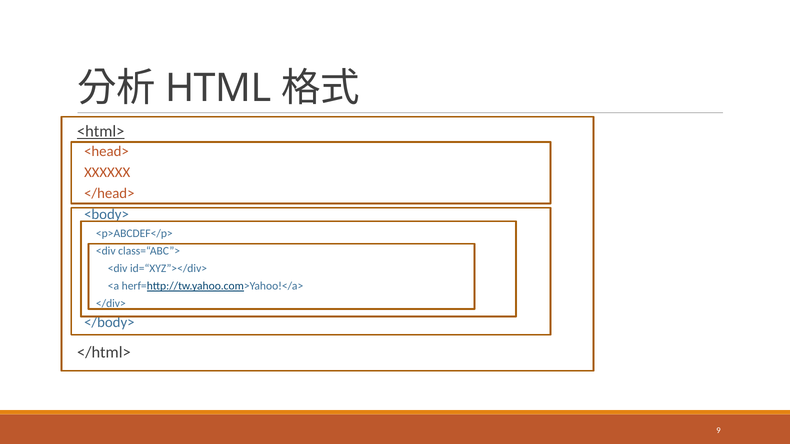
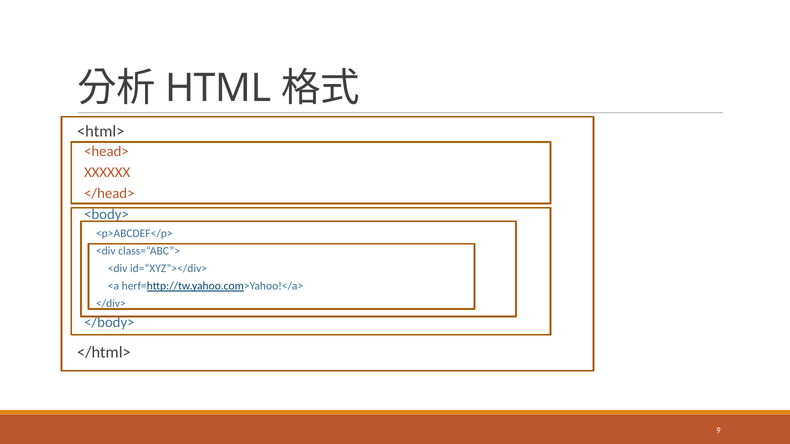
<html> underline: present -> none
